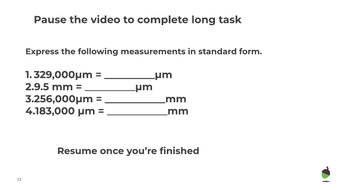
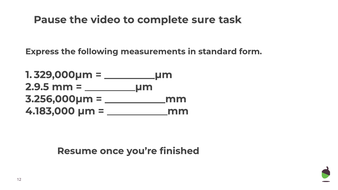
long: long -> sure
